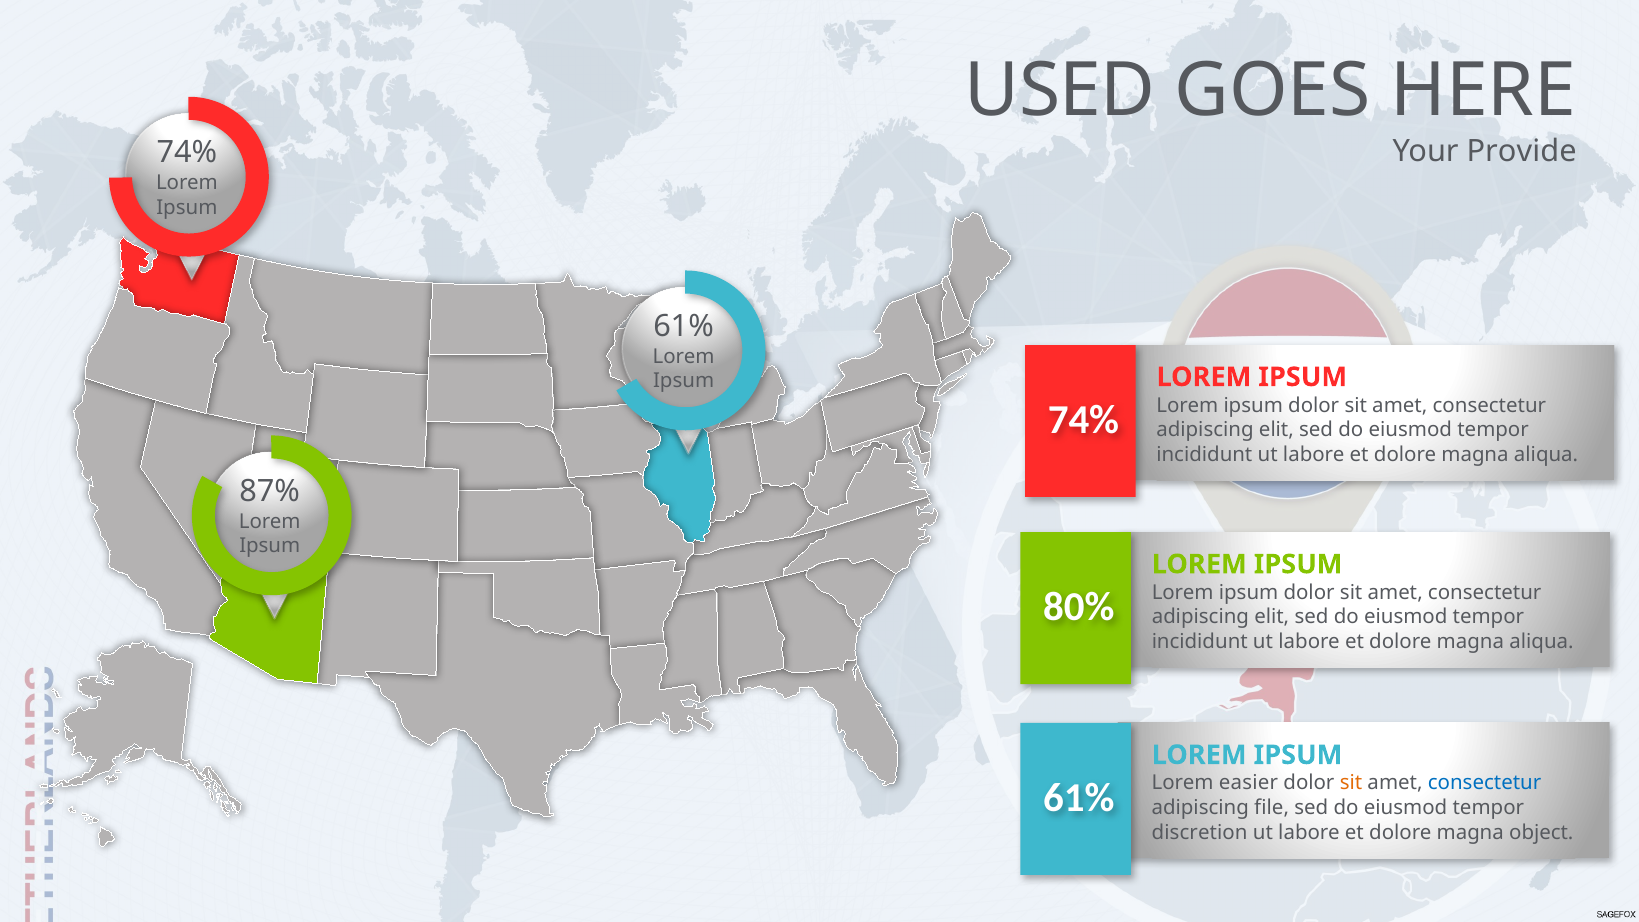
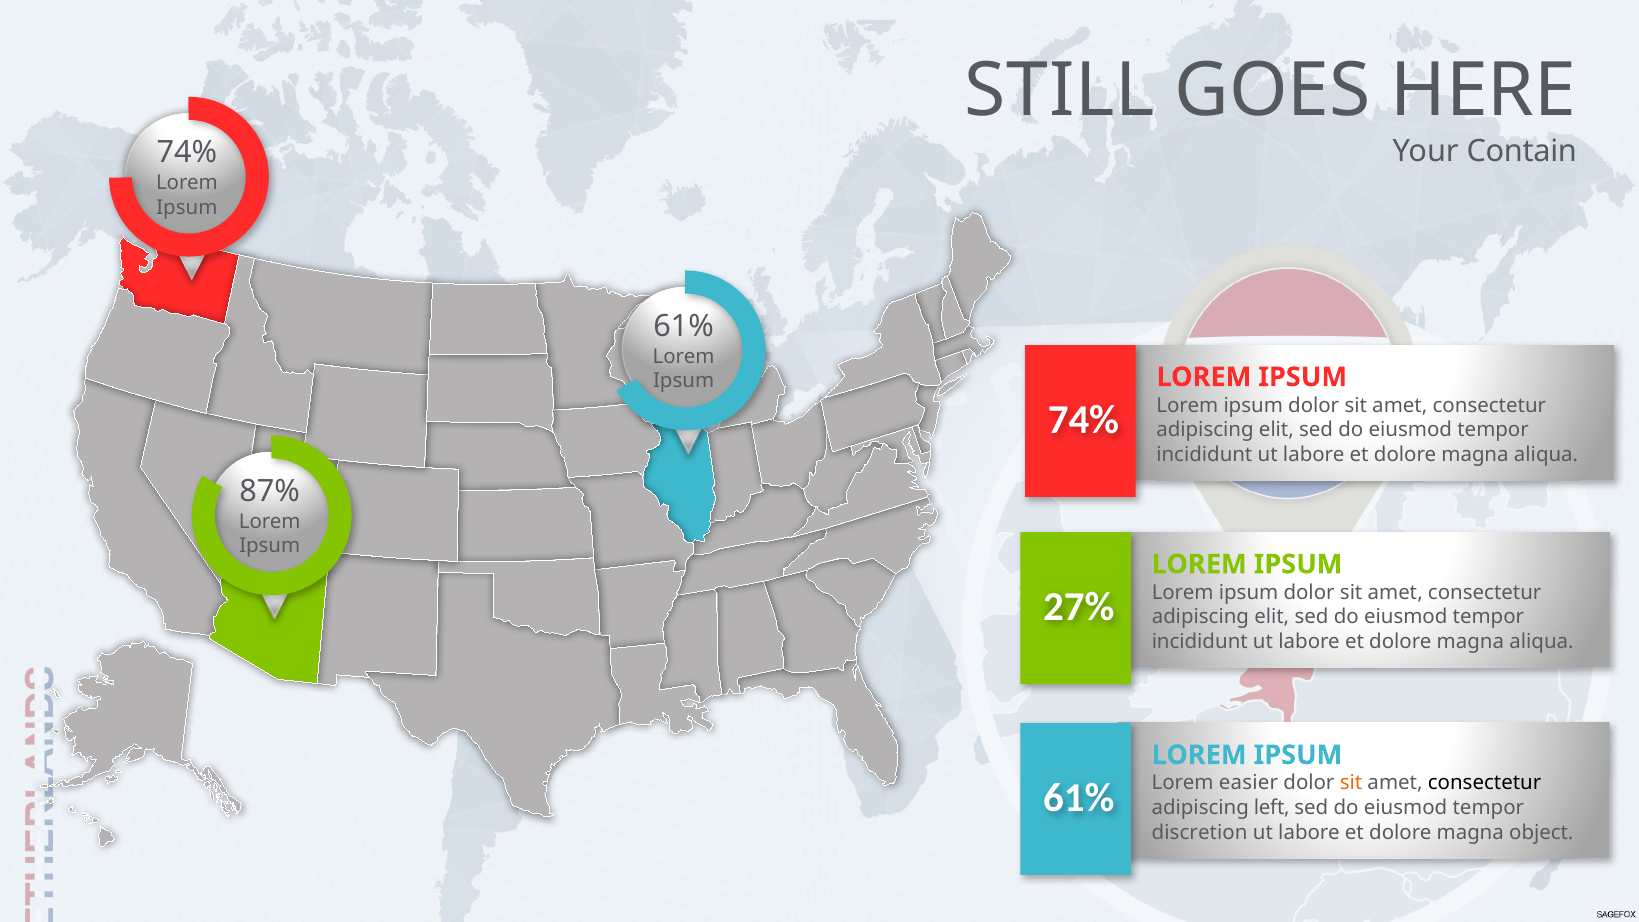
USED: USED -> STILL
Provide: Provide -> Contain
80%: 80% -> 27%
consectetur at (1485, 783) colour: blue -> black
file: file -> left
